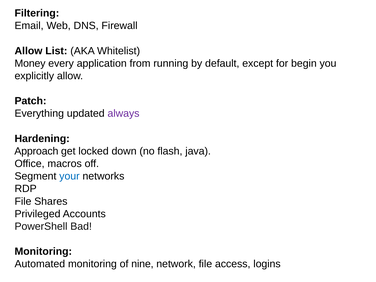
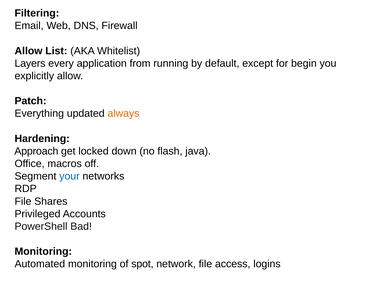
Money: Money -> Layers
always colour: purple -> orange
nine: nine -> spot
